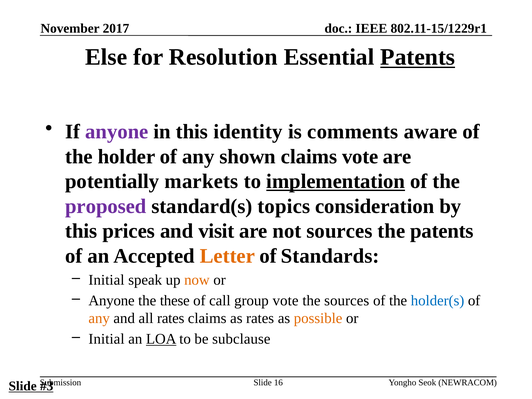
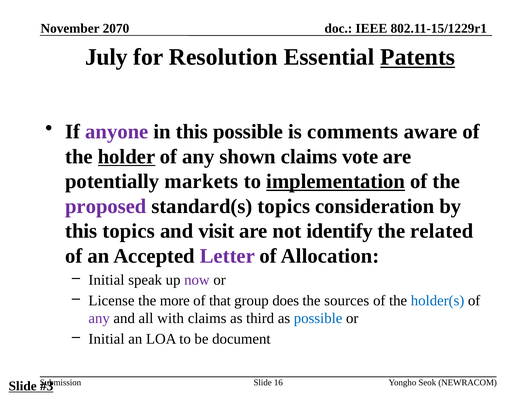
2017: 2017 -> 2070
Else: Else -> July
this identity: identity -> possible
holder underline: none -> present
this prices: prices -> topics
not sources: sources -> identify
the patents: patents -> related
Letter colour: orange -> purple
Standards: Standards -> Allocation
now colour: orange -> purple
Anyone at (112, 301): Anyone -> License
these: these -> more
call: call -> that
group vote: vote -> does
any at (99, 318) colour: orange -> purple
all rates: rates -> with
as rates: rates -> third
possible at (318, 318) colour: orange -> blue
LOA underline: present -> none
subclause: subclause -> document
